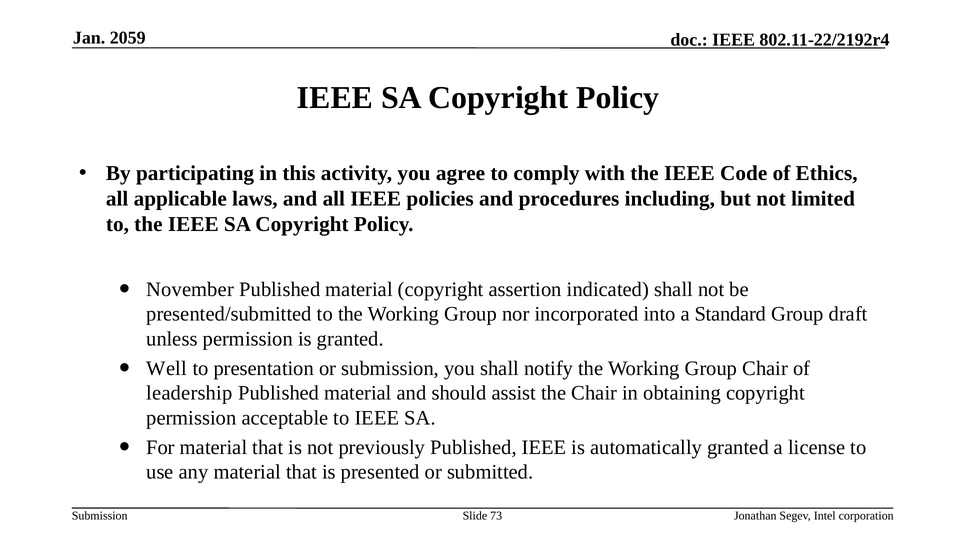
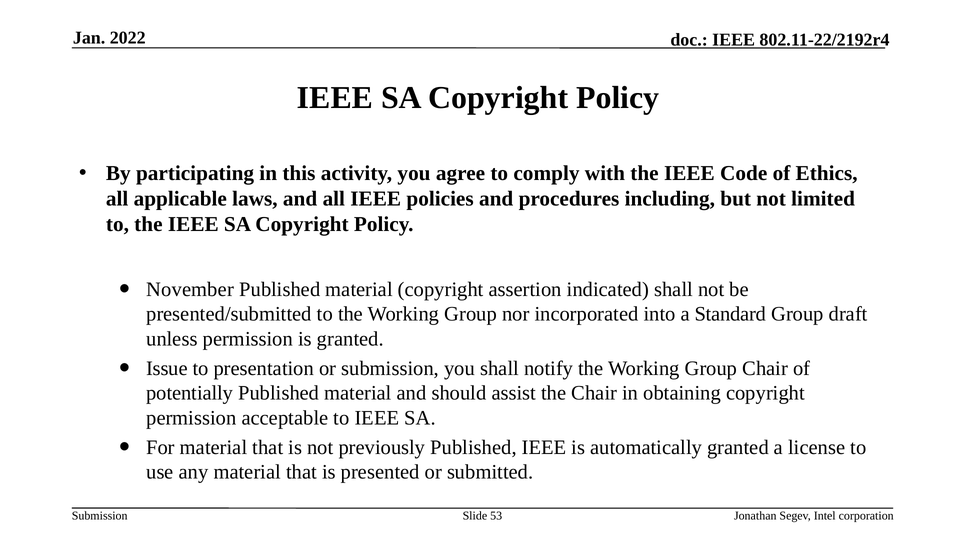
2059: 2059 -> 2022
Well: Well -> Issue
leadership: leadership -> potentially
73: 73 -> 53
